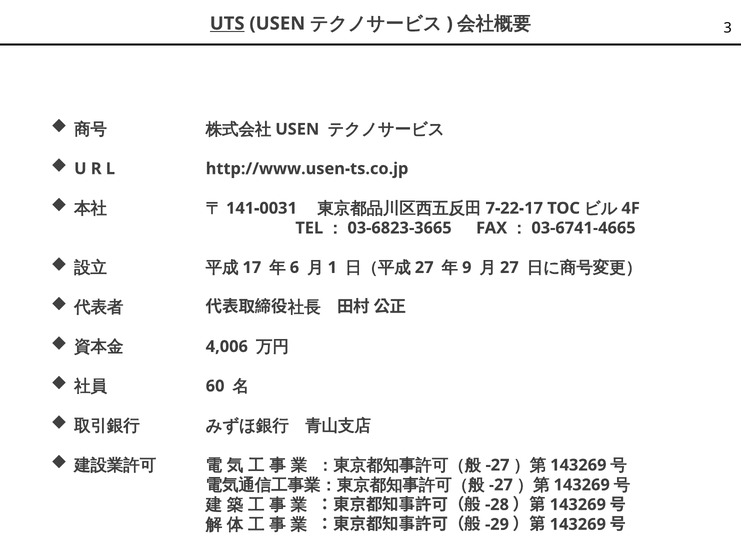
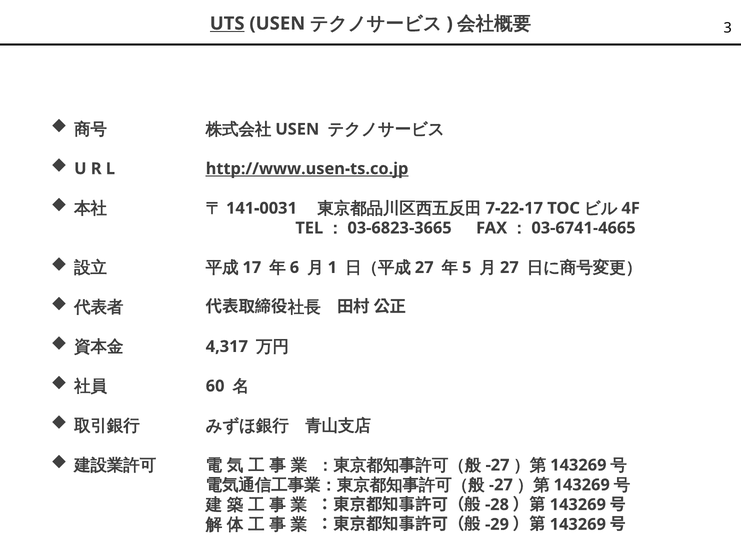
http://www.usen-ts.co.jp underline: none -> present
9: 9 -> 5
4,006: 4,006 -> 4,317
